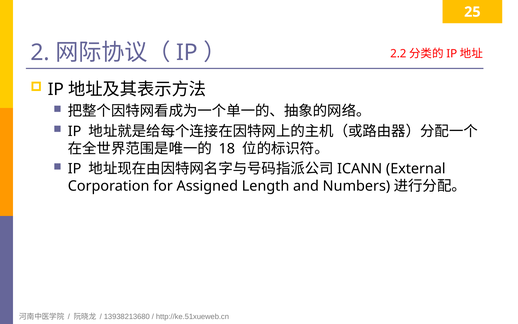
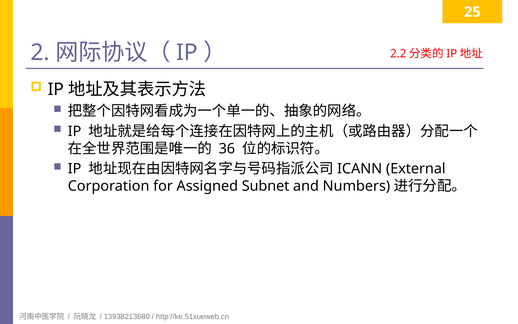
18: 18 -> 36
Length: Length -> Subnet
